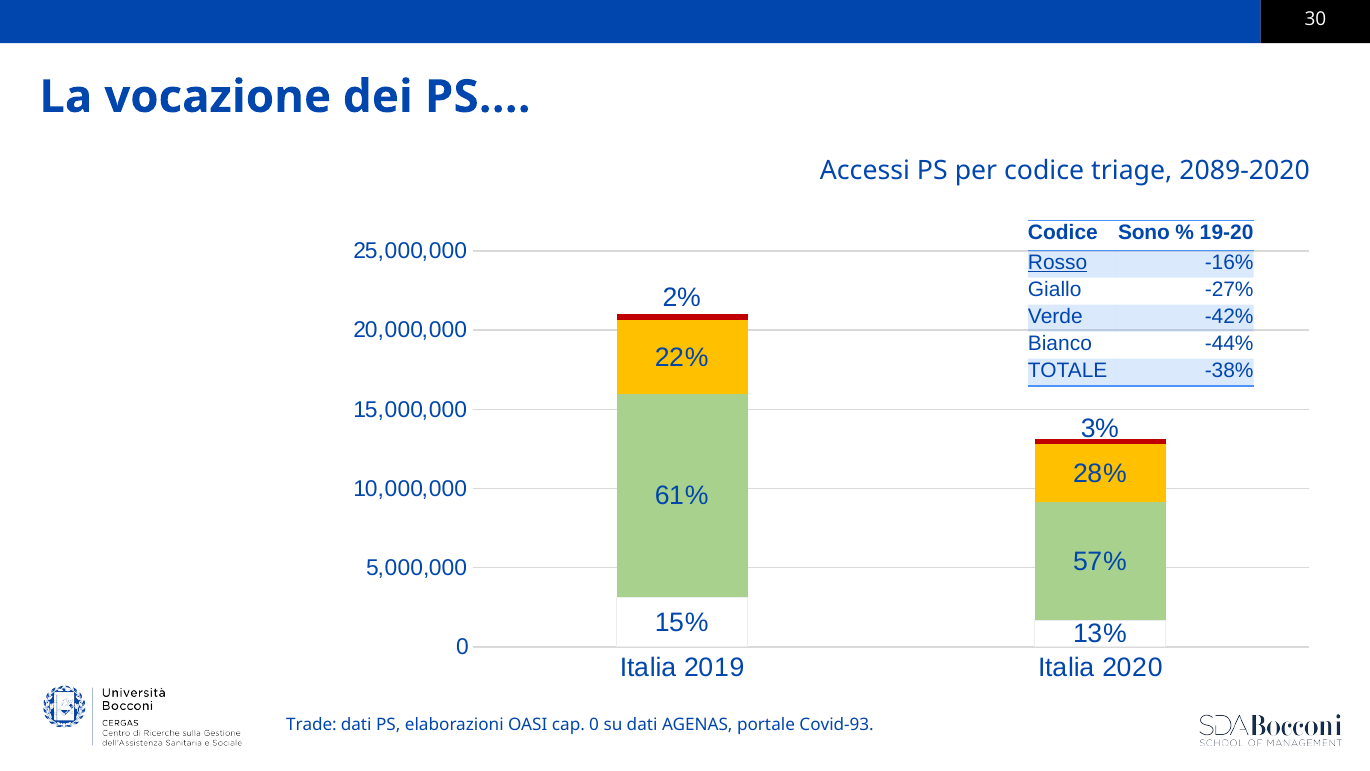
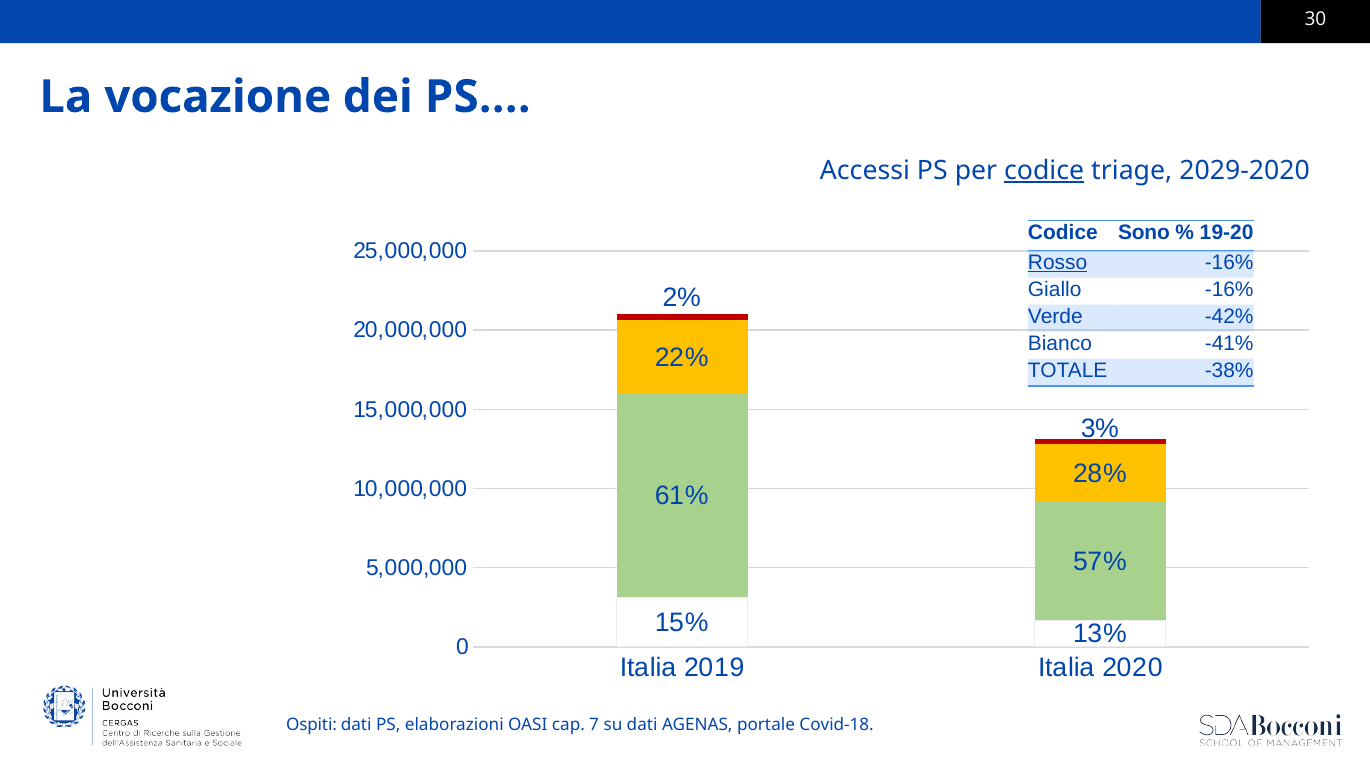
codice at (1044, 170) underline: none -> present
2089-2020: 2089-2020 -> 2029-2020
Giallo -27%: -27% -> -16%
-44%: -44% -> -41%
Trade: Trade -> Ospiti
cap 0: 0 -> 7
Covid-93: Covid-93 -> Covid-18
